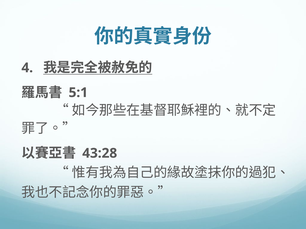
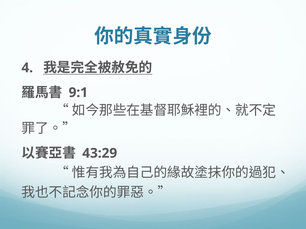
5:1: 5:1 -> 9:1
43:28: 43:28 -> 43:29
